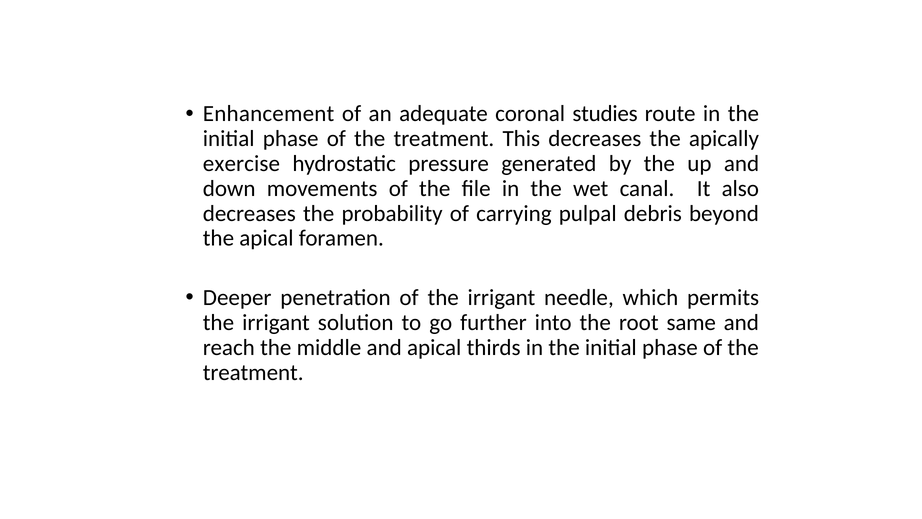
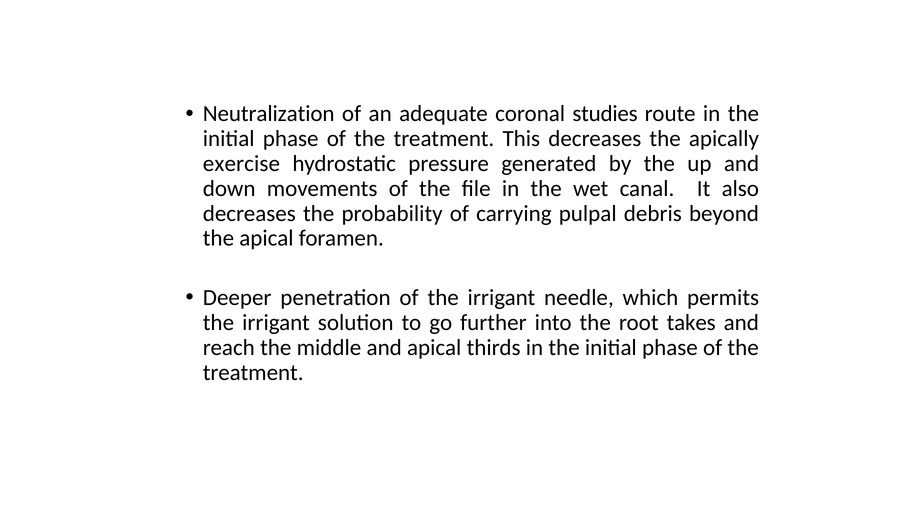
Enhancement: Enhancement -> Neutralization
same: same -> takes
